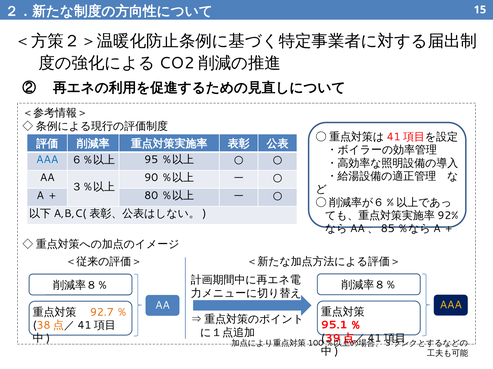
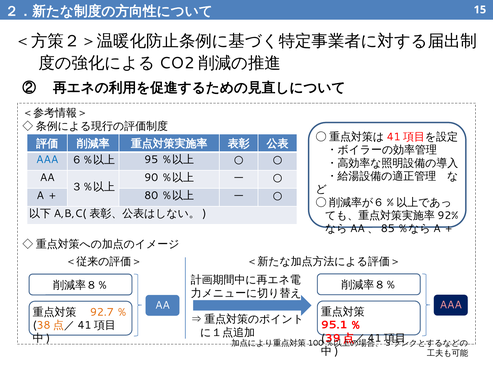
AAA at (451, 306) colour: yellow -> pink
